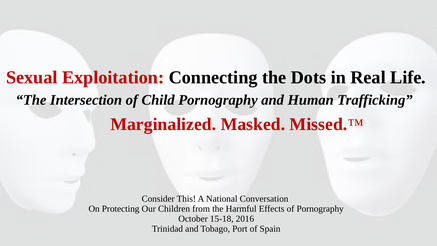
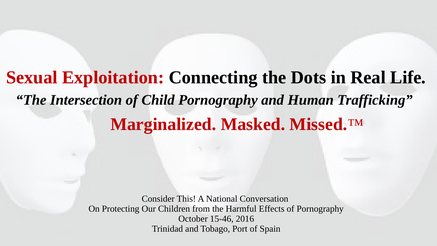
15-18: 15-18 -> 15-46
